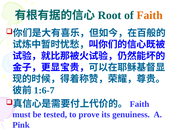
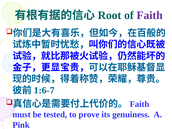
Faith colour: orange -> purple
